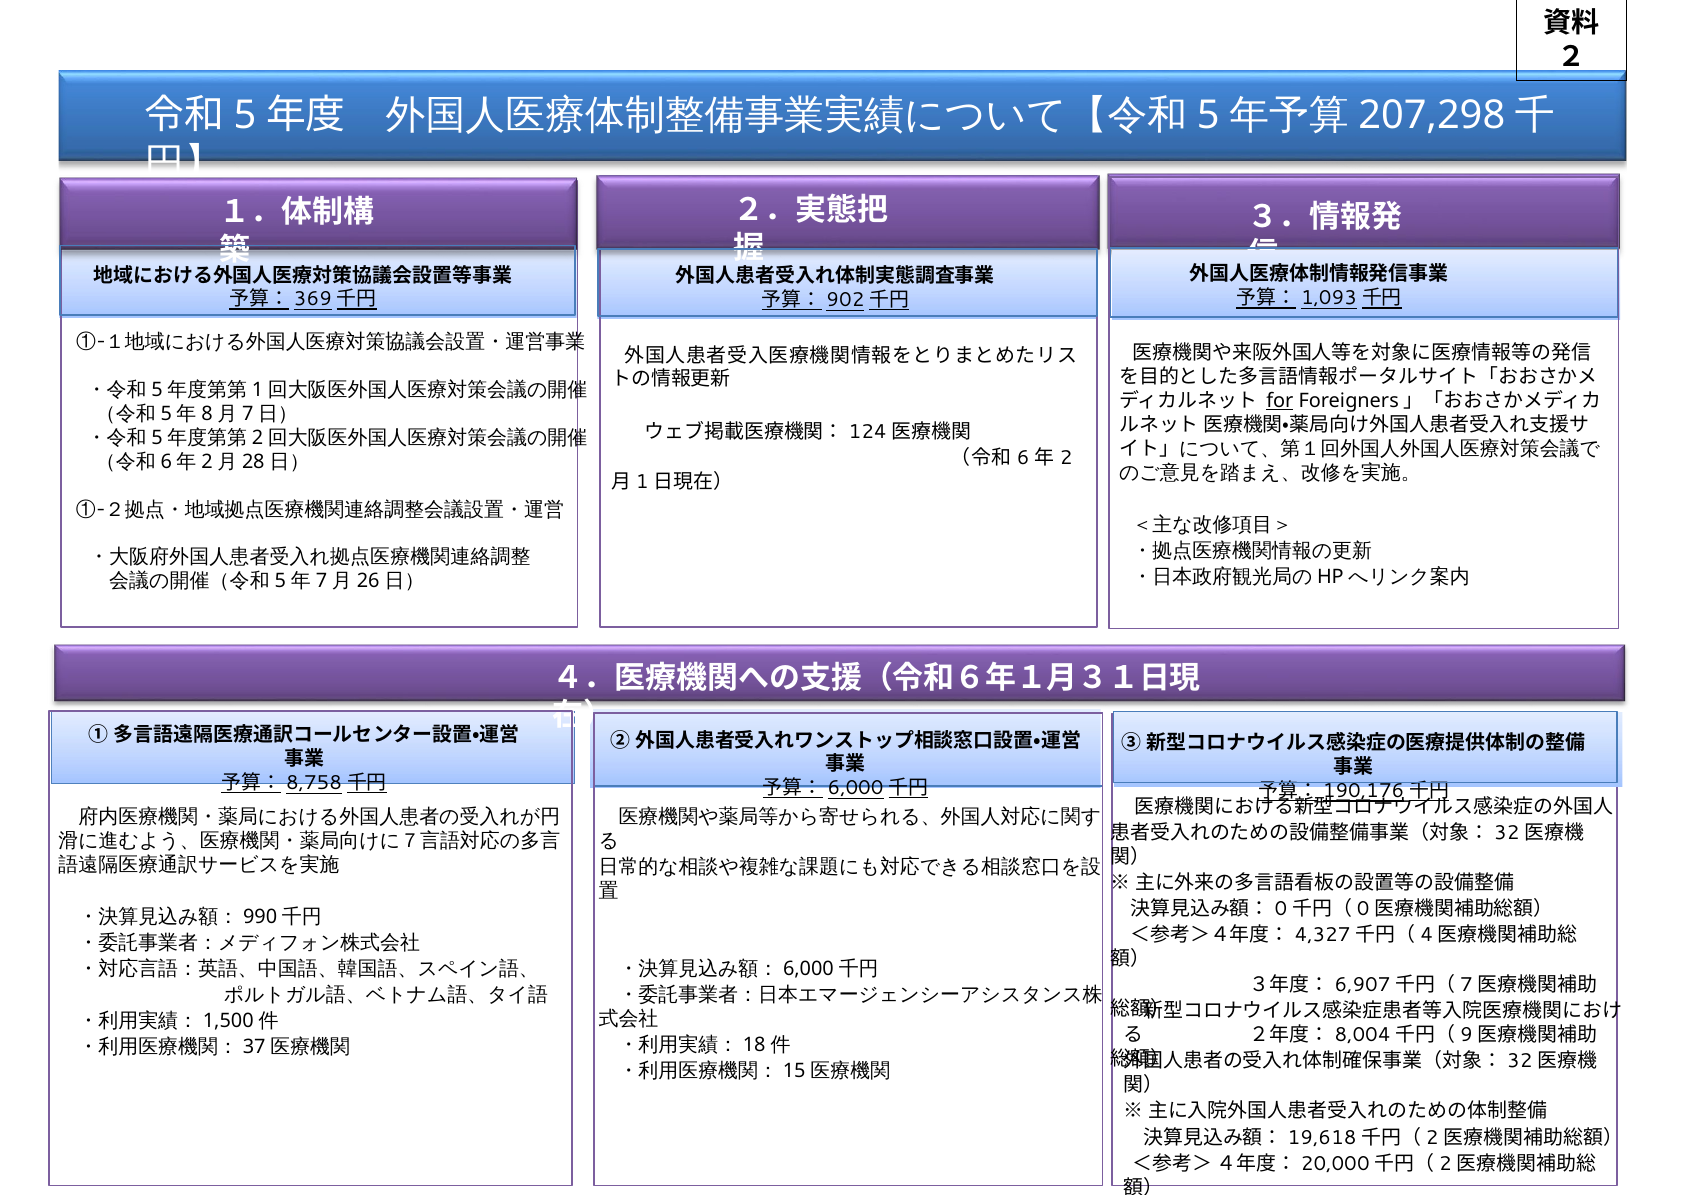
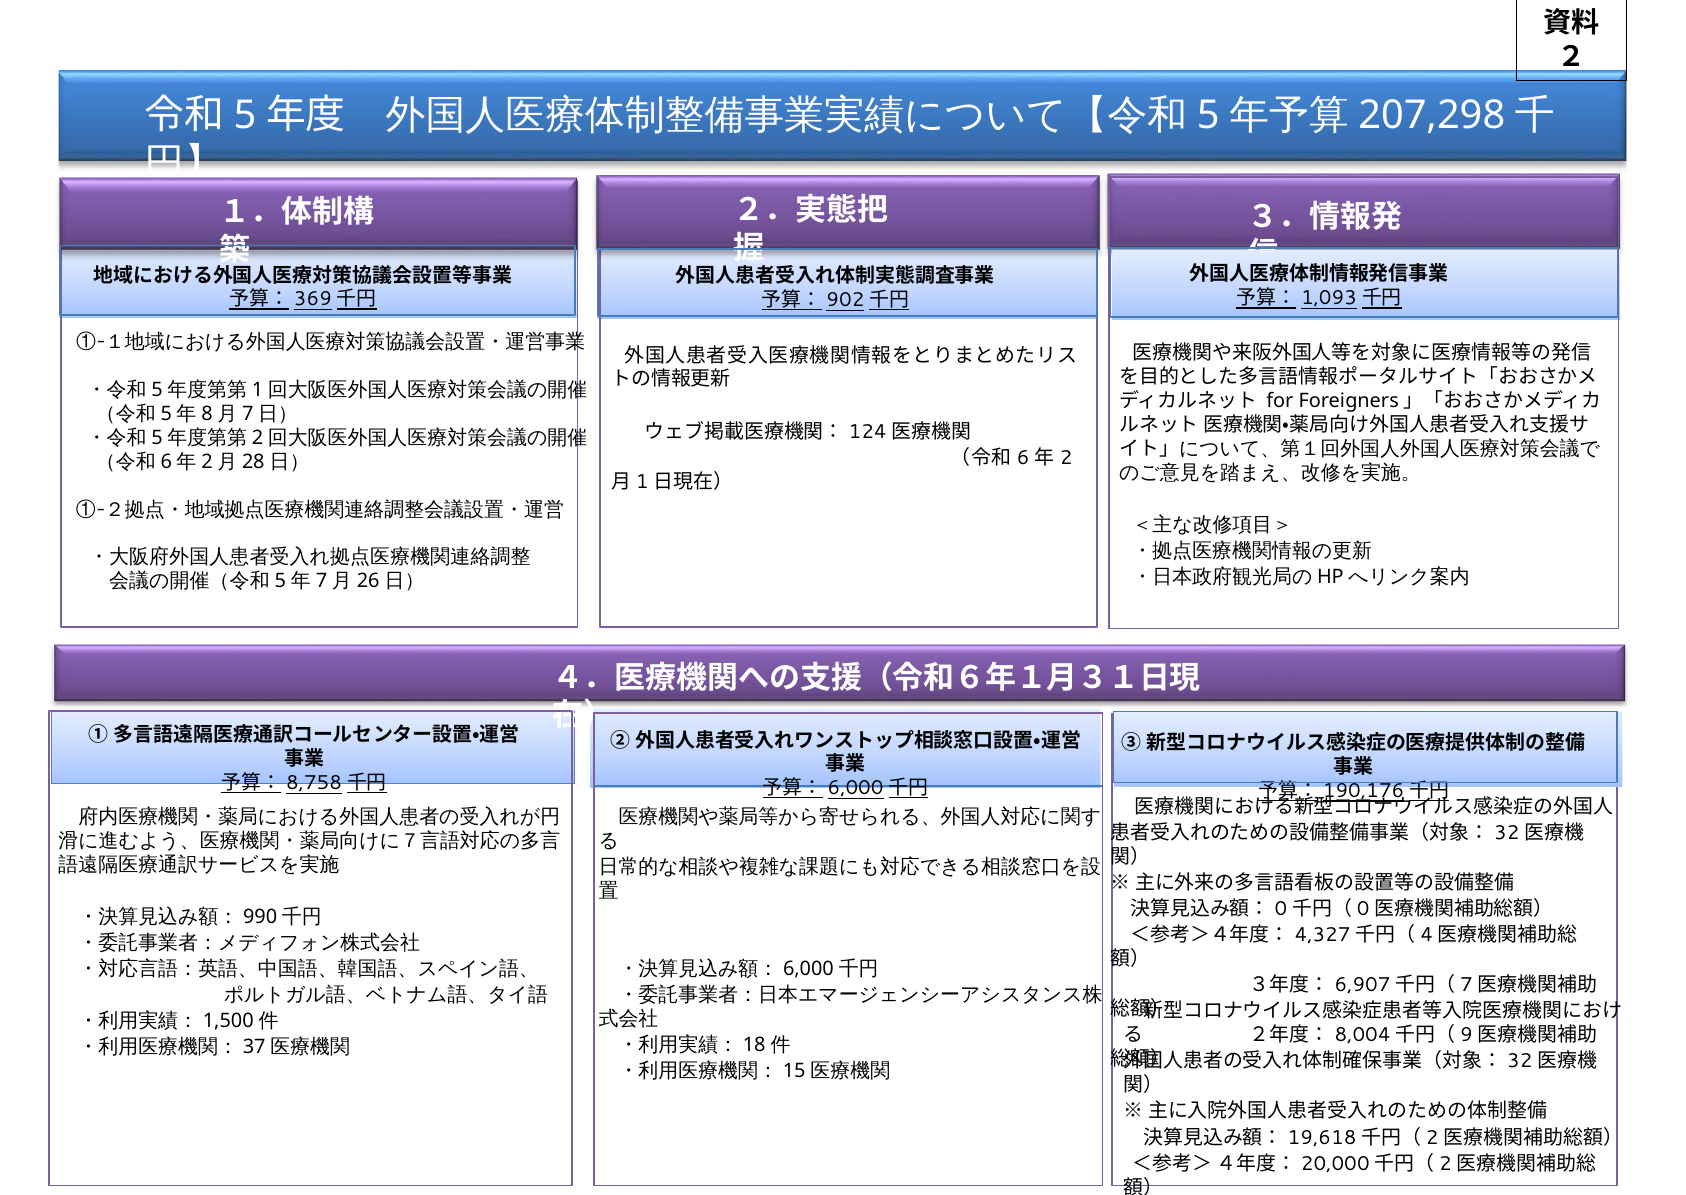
for underline: present -> none
